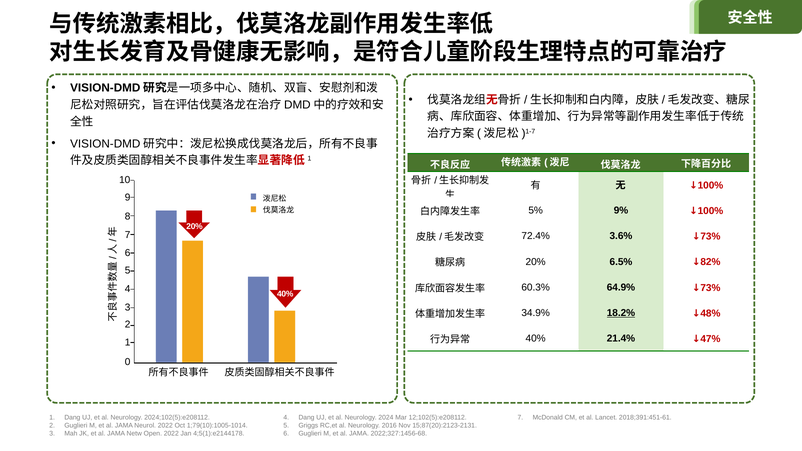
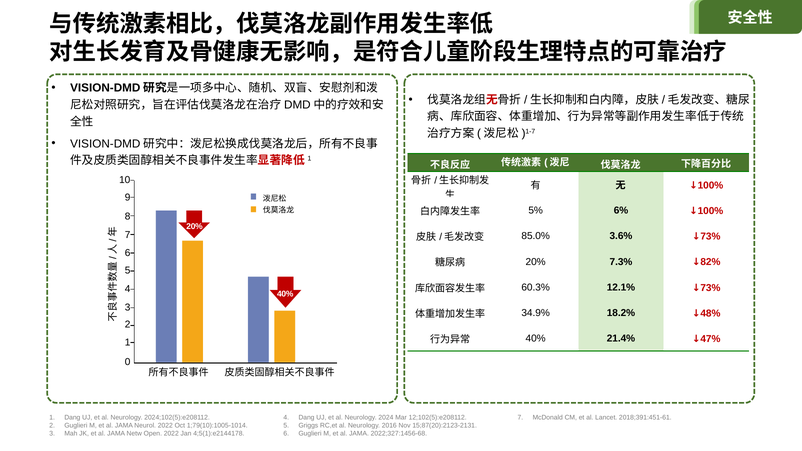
9%: 9% -> 6%
72.4%: 72.4% -> 85.0%
6.5%: 6.5% -> 7.3%
64.9%: 64.9% -> 12.1%
18.2% underline: present -> none
